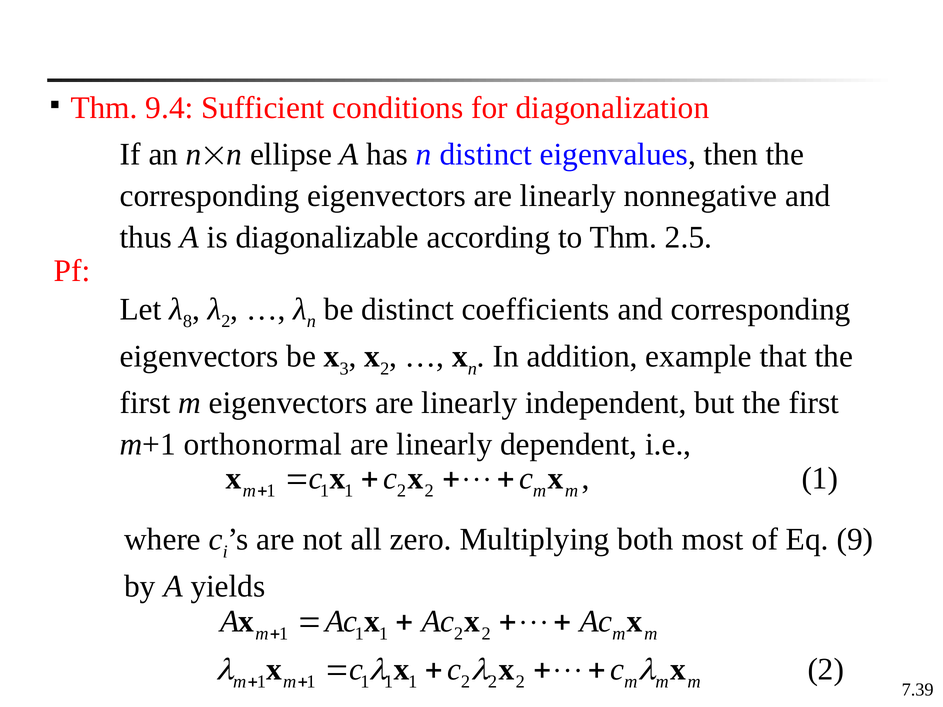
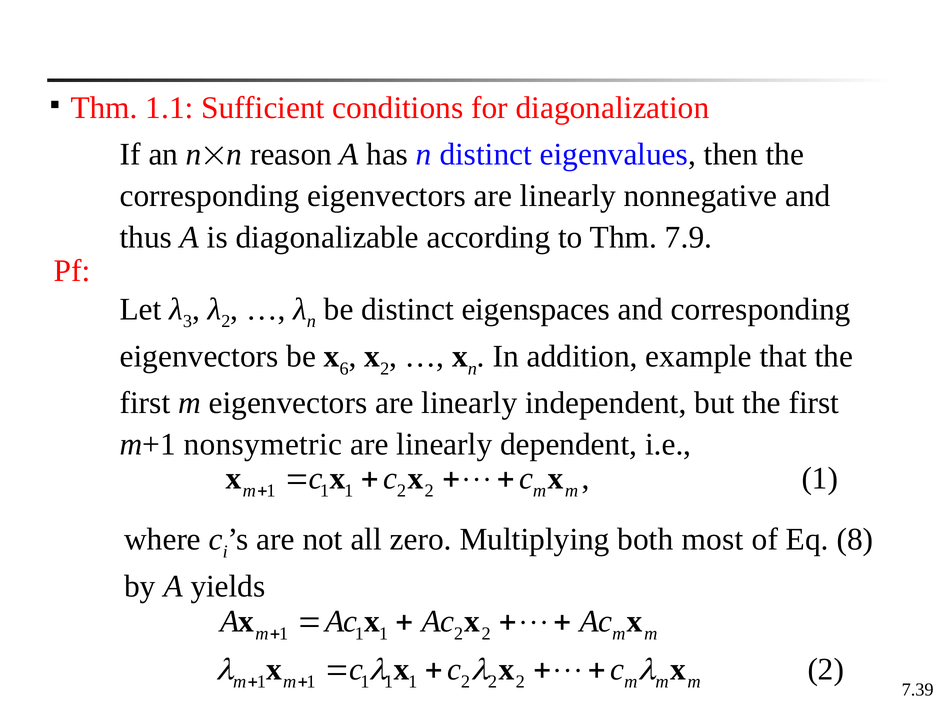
9.4: 9.4 -> 1.1
ellipse: ellipse -> reason
2.5: 2.5 -> 7.9
8: 8 -> 3
coefficients: coefficients -> eigenspaces
3: 3 -> 6
orthonormal: orthonormal -> nonsymetric
9: 9 -> 8
